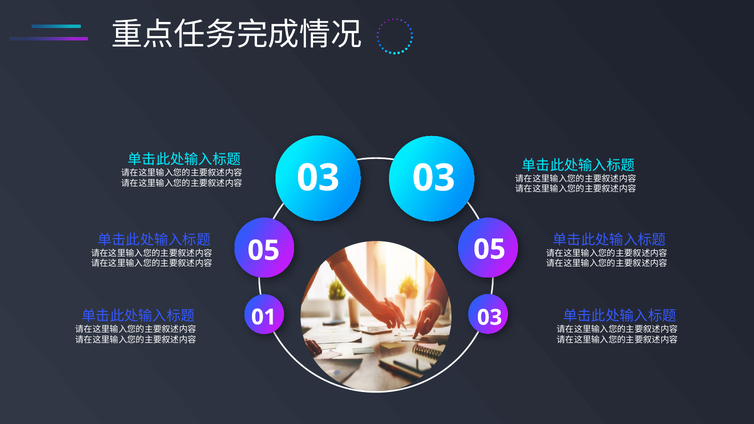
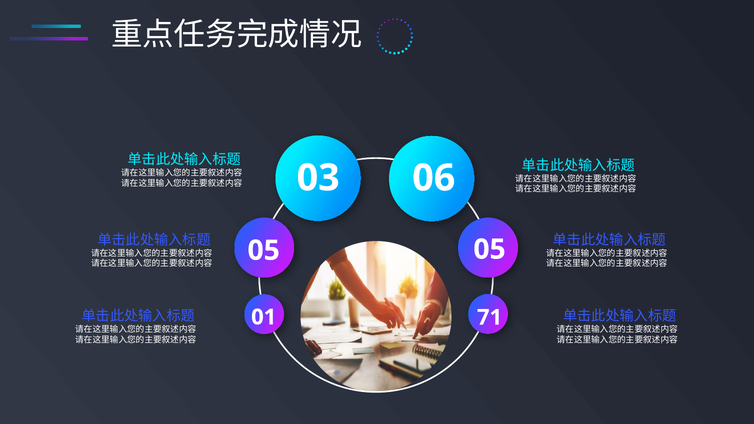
03 at (434, 178): 03 -> 06
01 03: 03 -> 71
